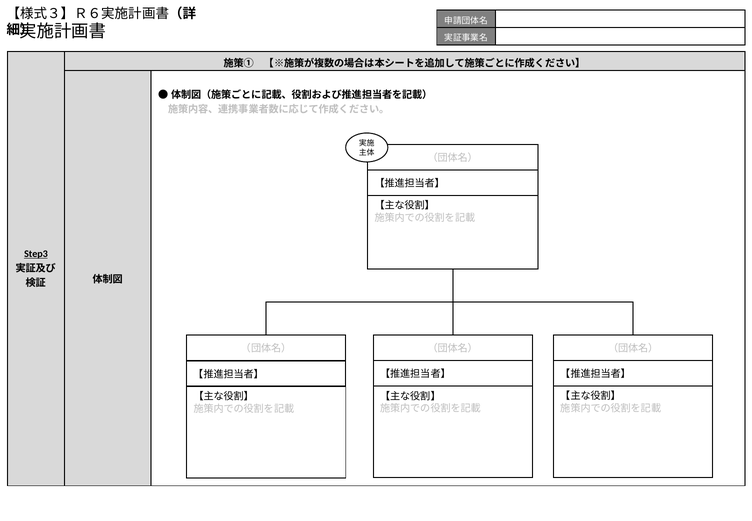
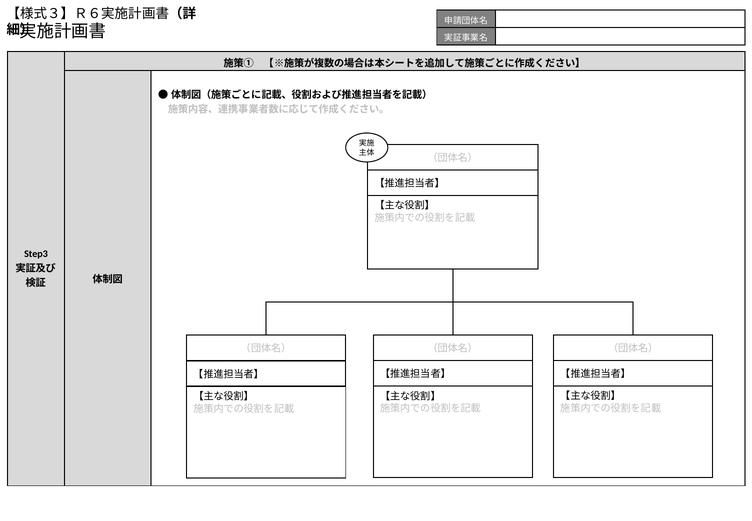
Step3 underline: present -> none
